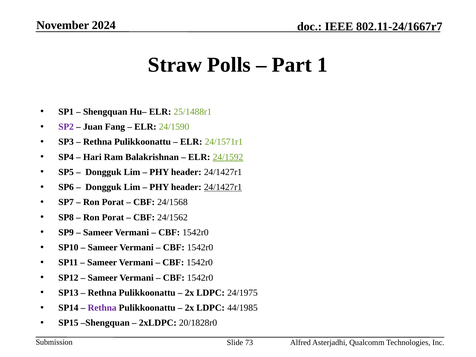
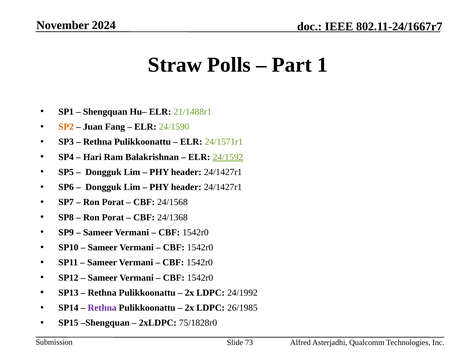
25/1488r1: 25/1488r1 -> 21/1488r1
SP2 colour: purple -> orange
24/1427r1 at (223, 187) underline: present -> none
24/1562: 24/1562 -> 24/1368
24/1975: 24/1975 -> 24/1992
44/1985: 44/1985 -> 26/1985
20/1828r0: 20/1828r0 -> 75/1828r0
